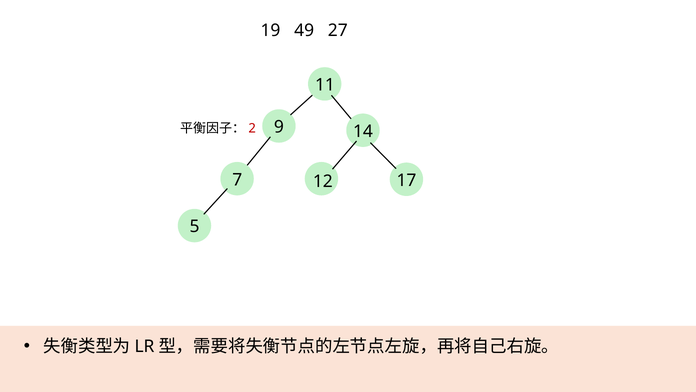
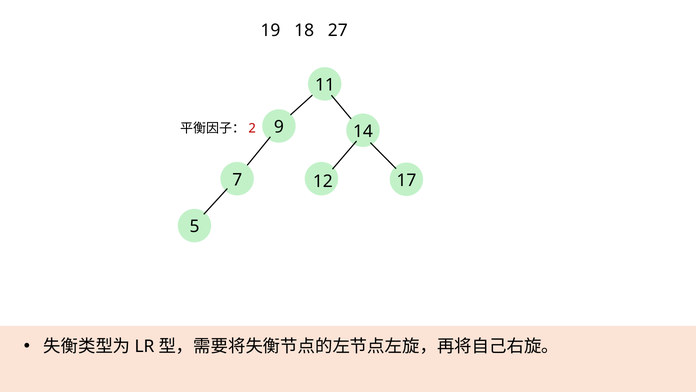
49: 49 -> 18
